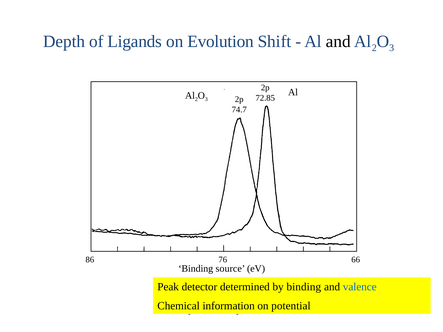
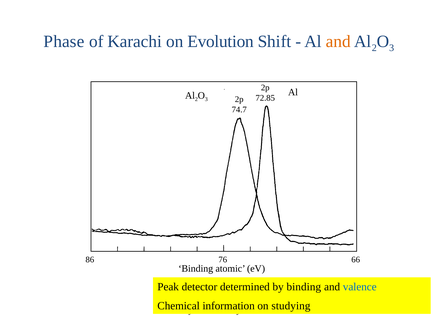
Depth: Depth -> Phase
Ligands: Ligands -> Karachi
and at (338, 41) colour: black -> orange
source: source -> atomic
potential: potential -> studying
